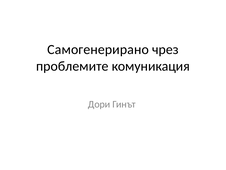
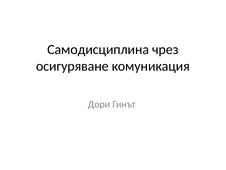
Самогенерирано: Самогенерирано -> Самодисциплина
проблемите: проблемите -> осигуряване
